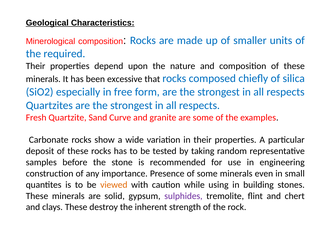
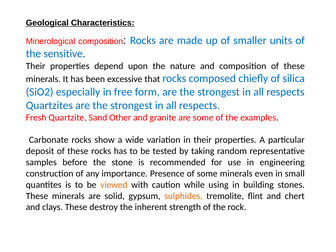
required: required -> sensitive
Curve: Curve -> Other
sulphides colour: purple -> orange
